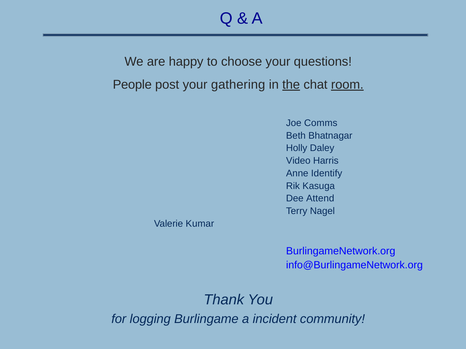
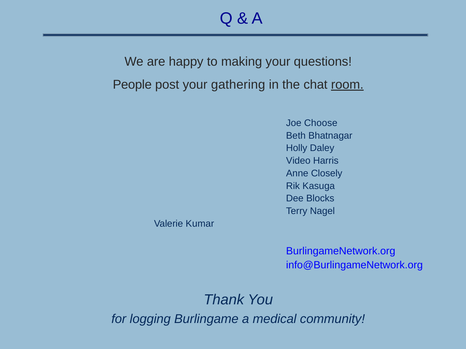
choose: choose -> making
the underline: present -> none
Comms: Comms -> Choose
Identify: Identify -> Closely
Attend: Attend -> Blocks
incident: incident -> medical
